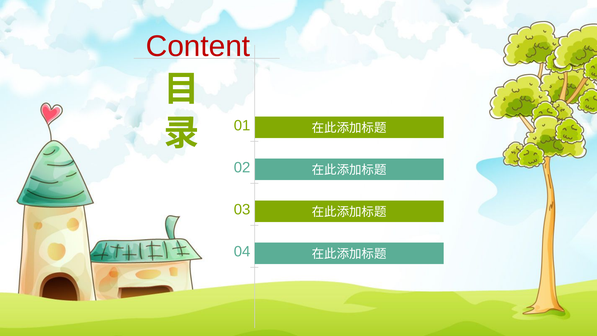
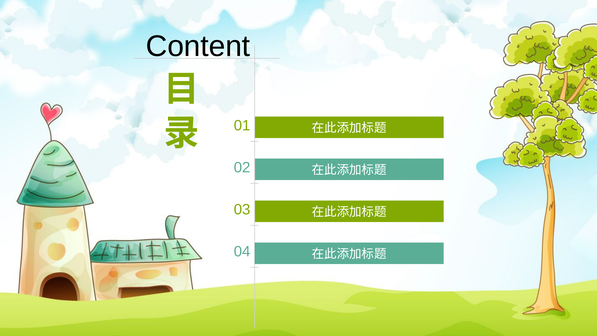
Content colour: red -> black
